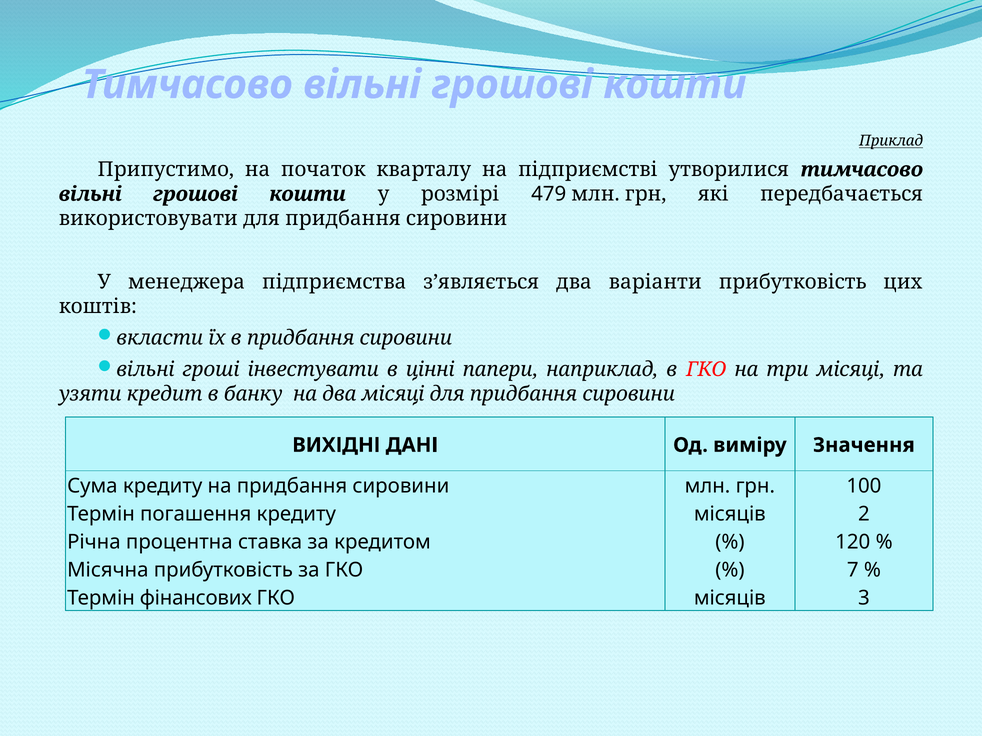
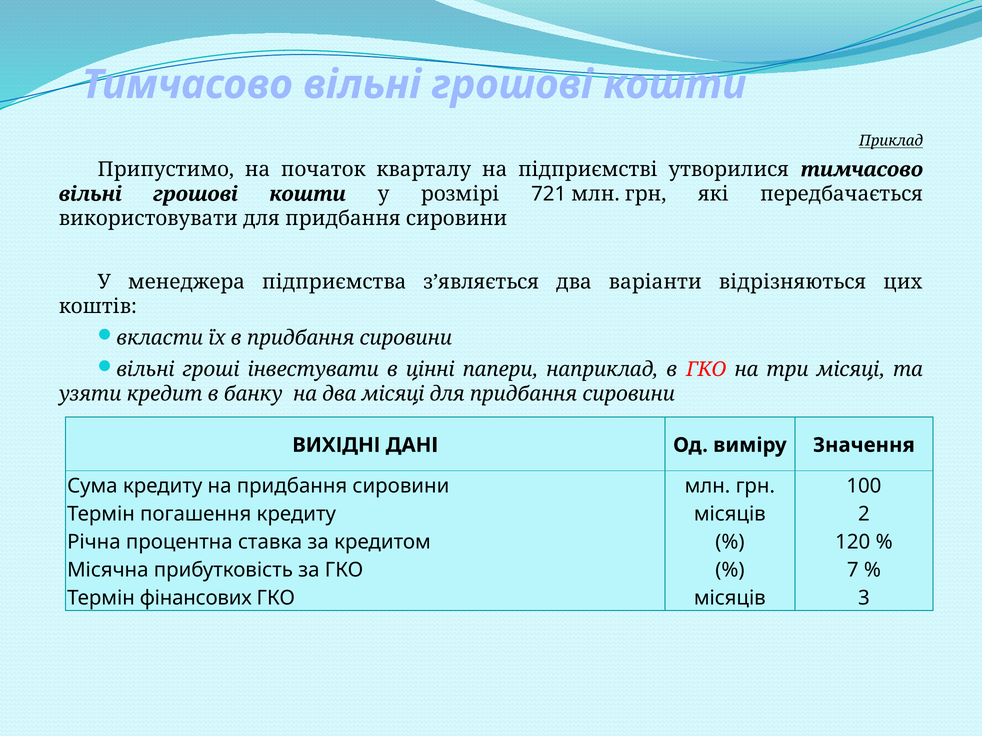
479: 479 -> 721
варіанти прибутковість: прибутковість -> відрізняються
